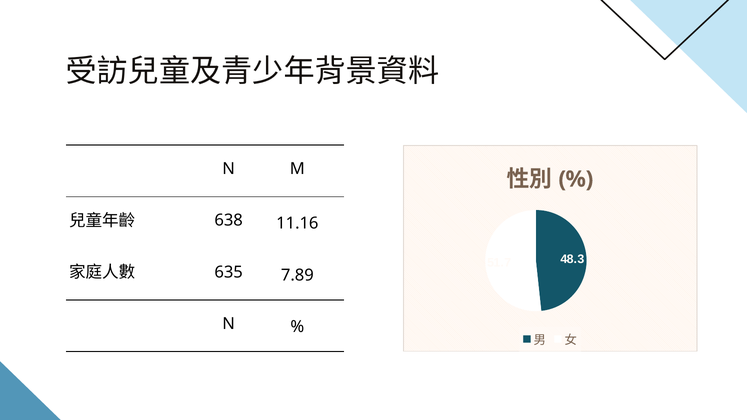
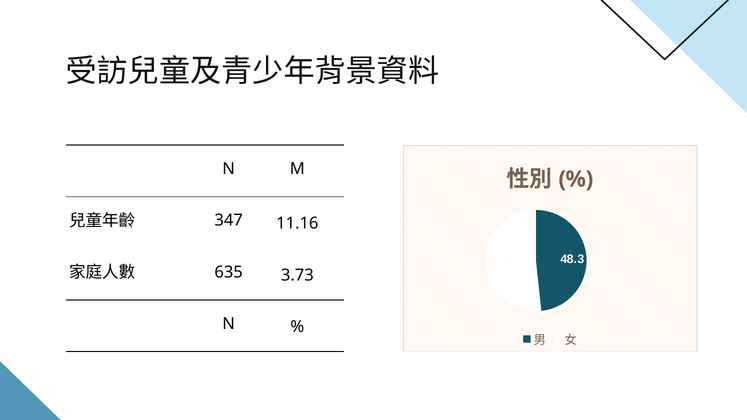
638: 638 -> 347
7.89: 7.89 -> 3.73
